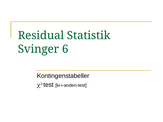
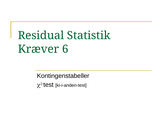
Svinger: Svinger -> Kræver
